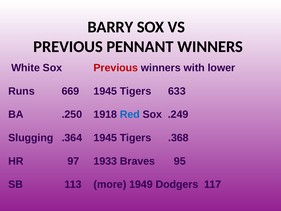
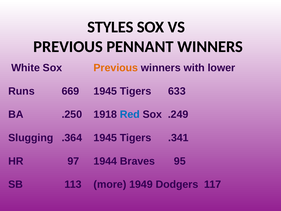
BARRY: BARRY -> STYLES
Previous at (116, 68) colour: red -> orange
.368: .368 -> .341
1933: 1933 -> 1944
